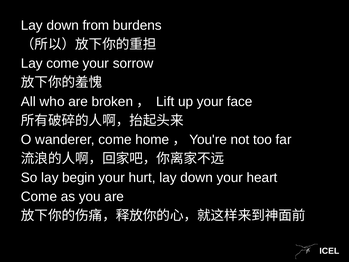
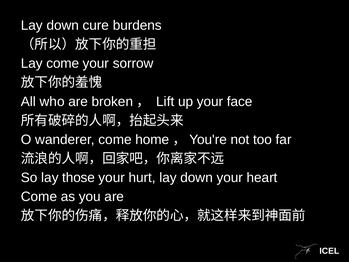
from: from -> cure
begin: begin -> those
